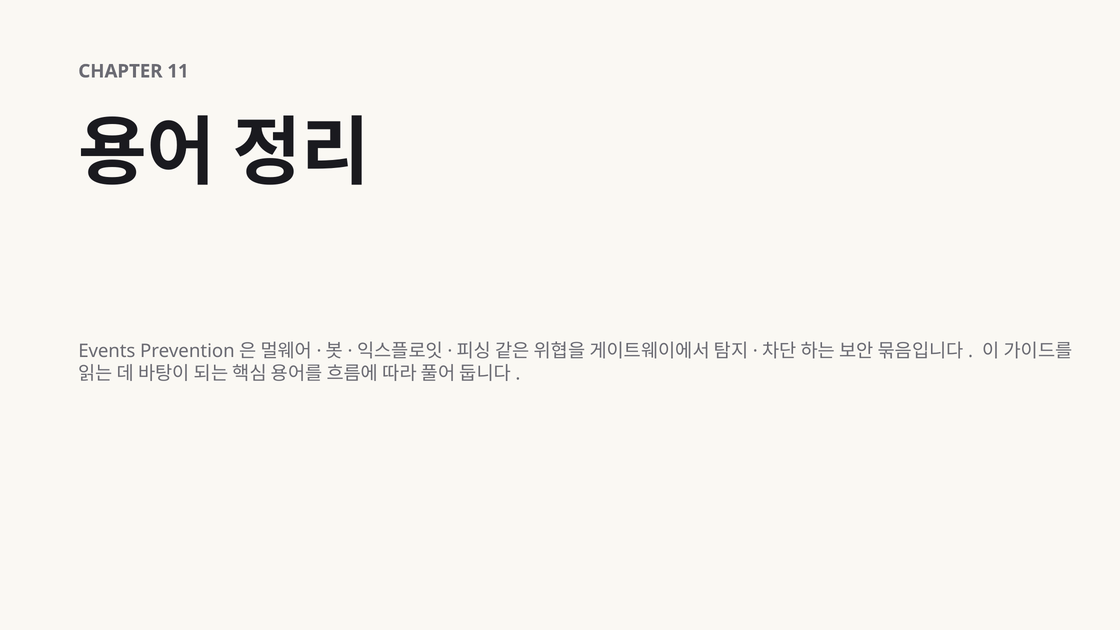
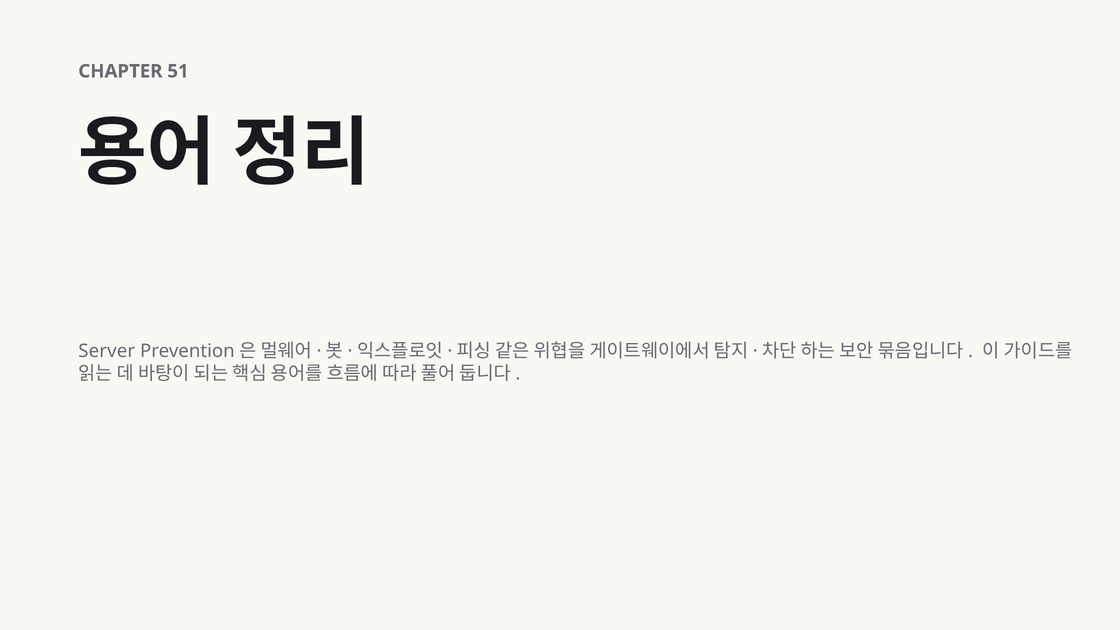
11: 11 -> 51
Events: Events -> Server
